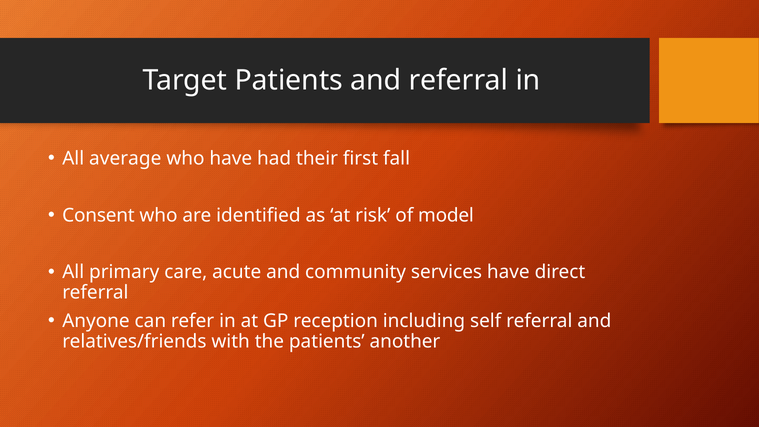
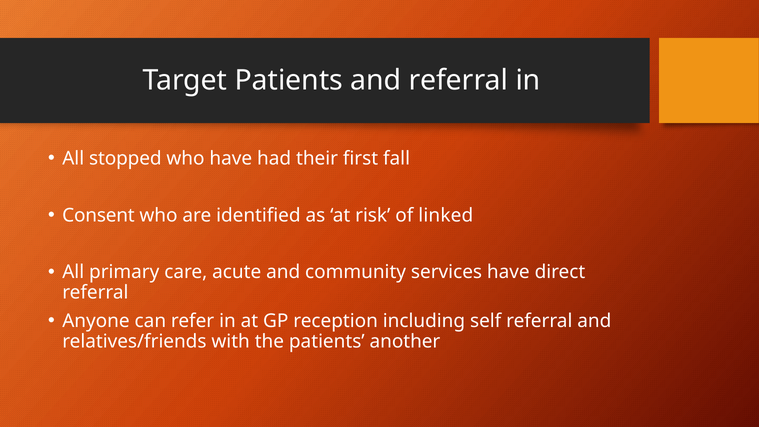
average: average -> stopped
model: model -> linked
